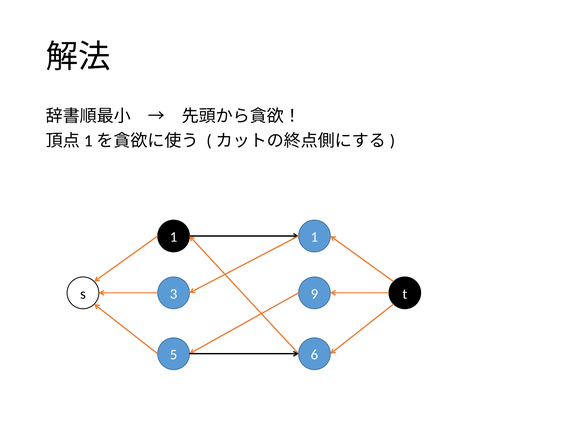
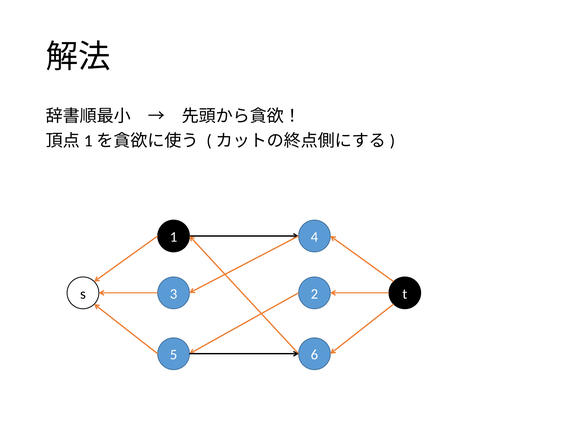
1 1: 1 -> 4
9: 9 -> 2
